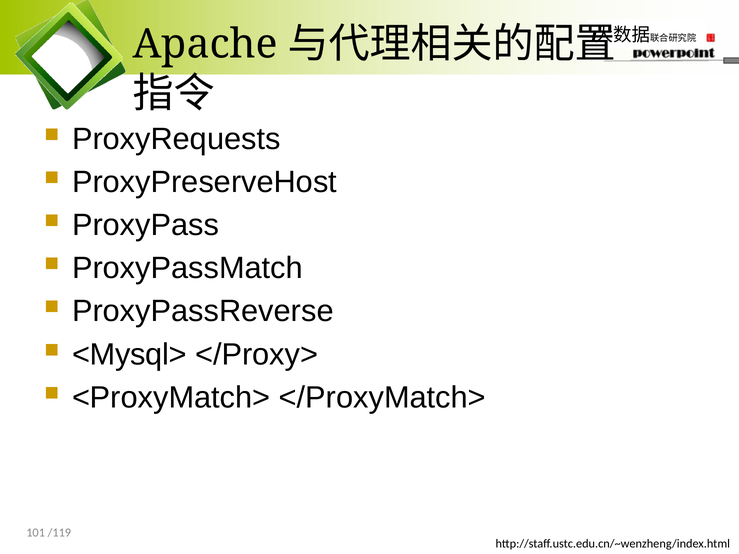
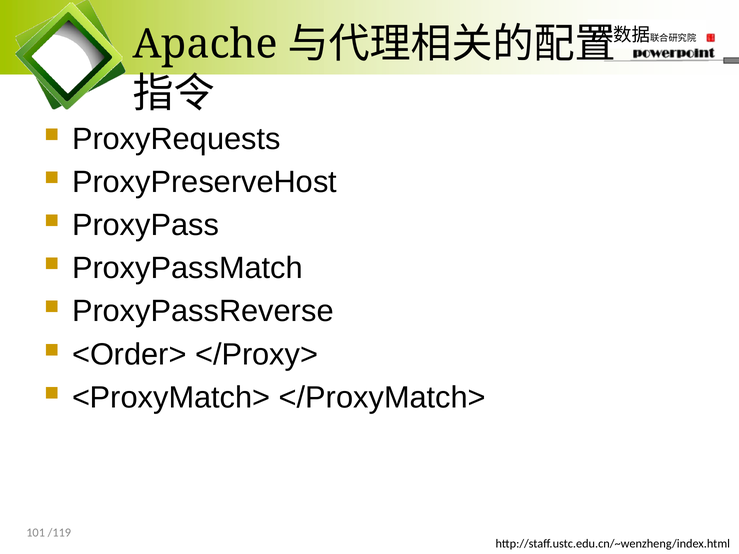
<Mysql>: <Mysql> -> <Order>
